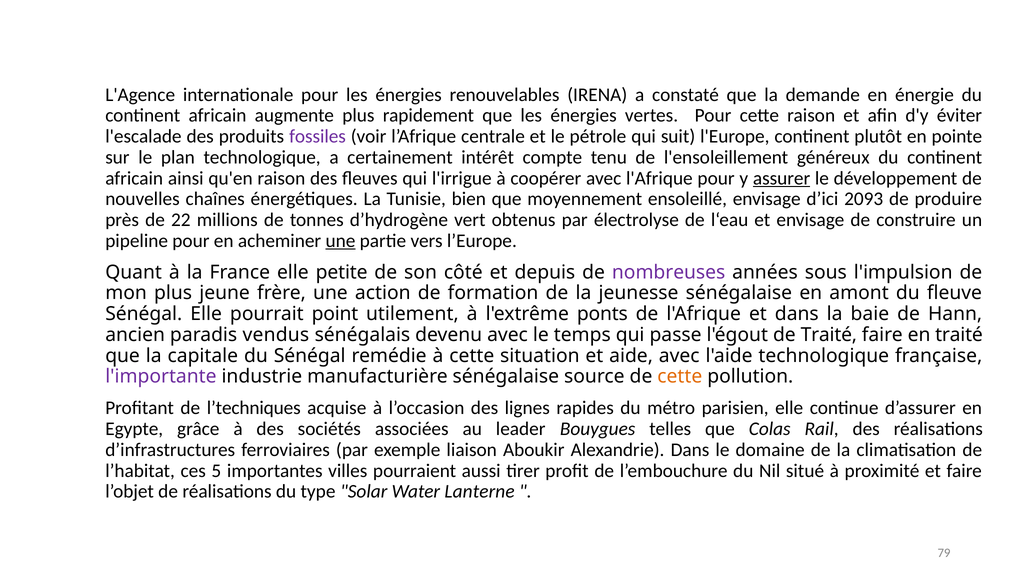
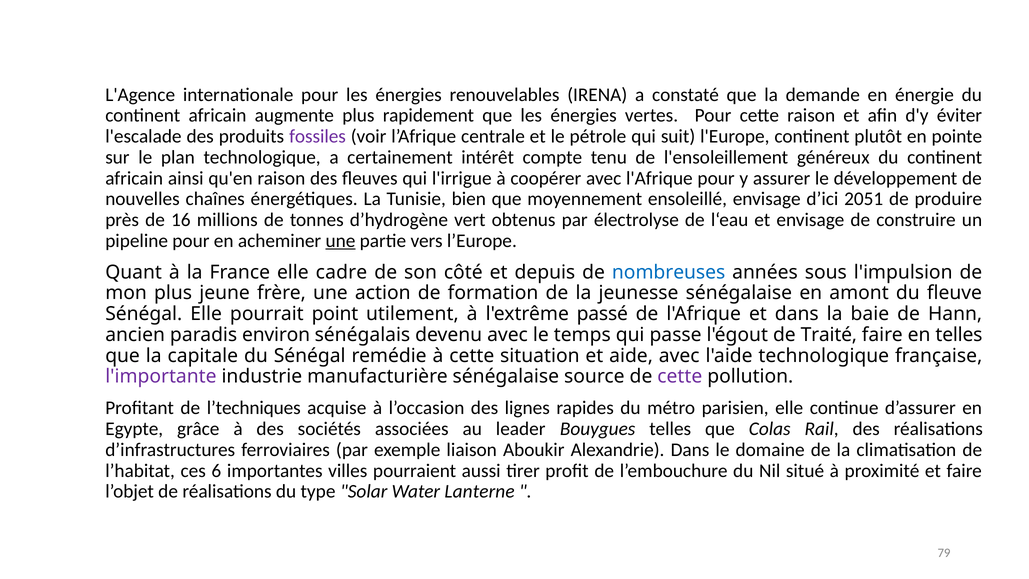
assurer underline: present -> none
2093: 2093 -> 2051
22: 22 -> 16
petite: petite -> cadre
nombreuses colour: purple -> blue
ponts: ponts -> passé
vendus: vendus -> environ
en traité: traité -> telles
cette at (680, 376) colour: orange -> purple
5: 5 -> 6
